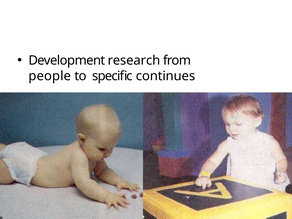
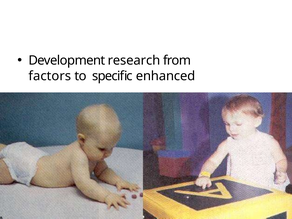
people: people -> factors
continues: continues -> enhanced
